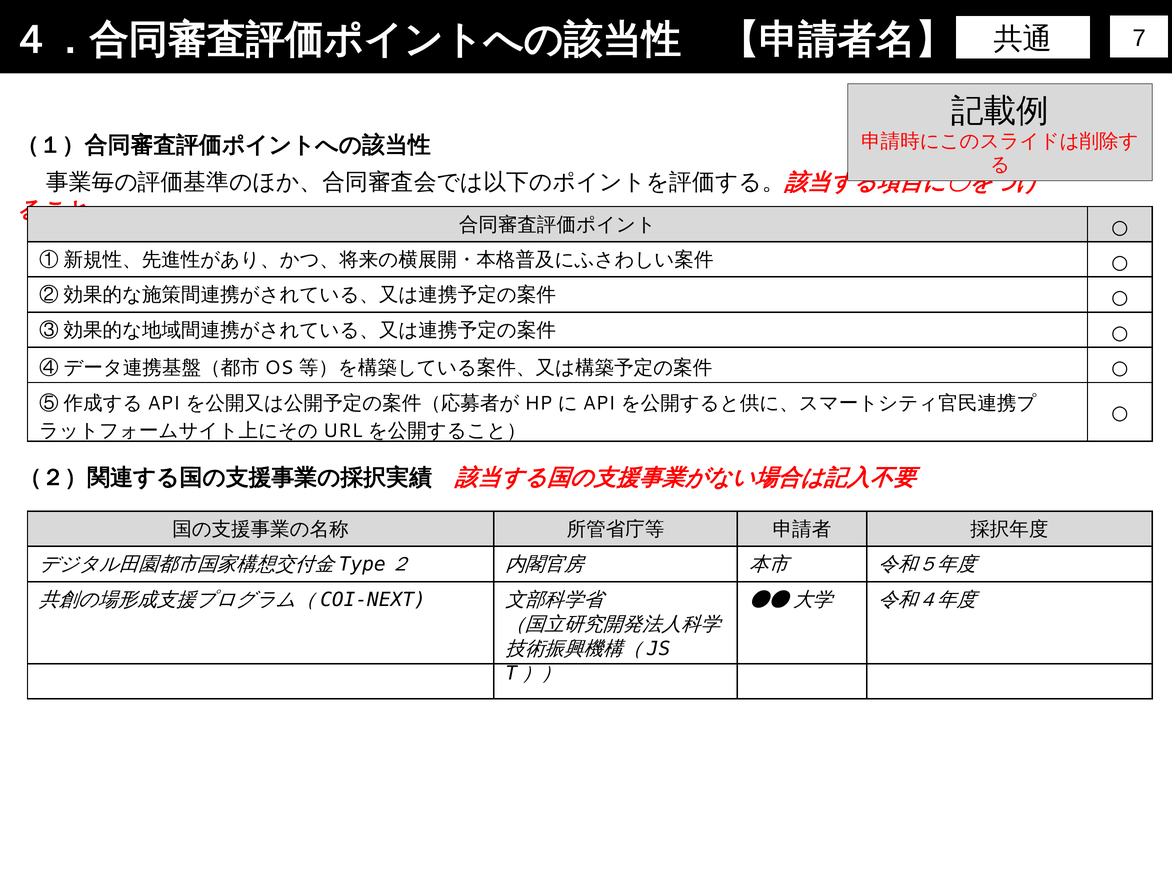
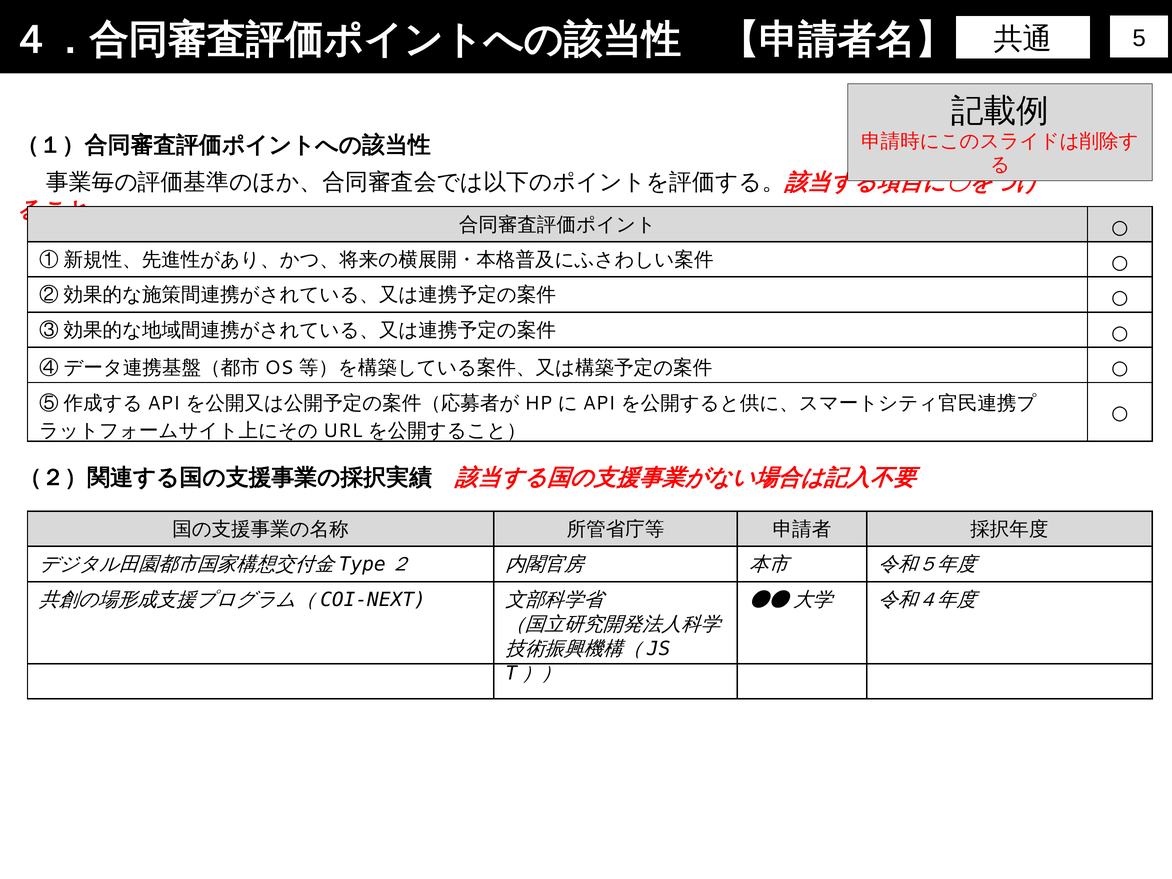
7: 7 -> 5
